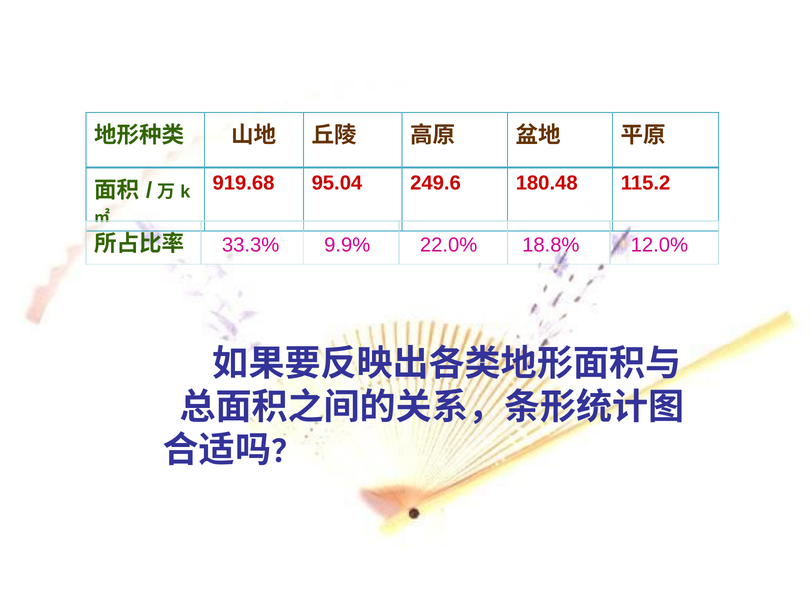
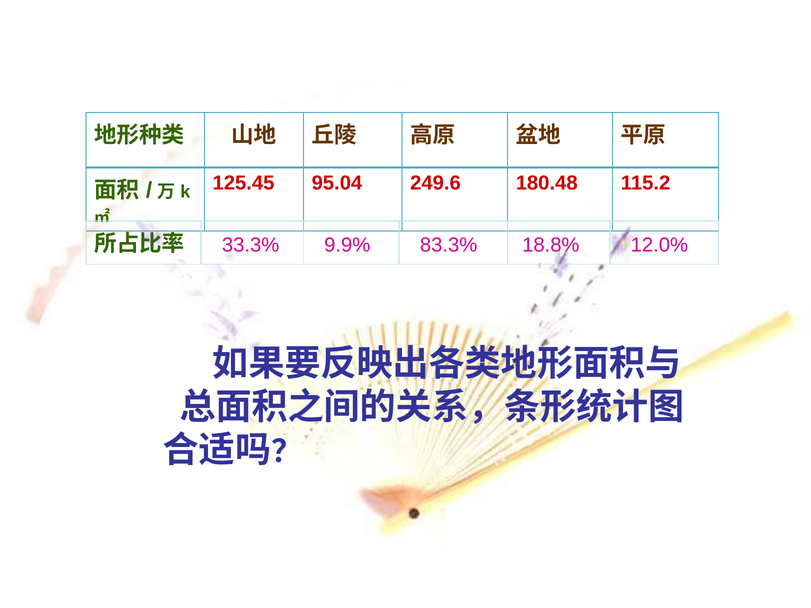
919.68: 919.68 -> 125.45
22.0%: 22.0% -> 83.3%
